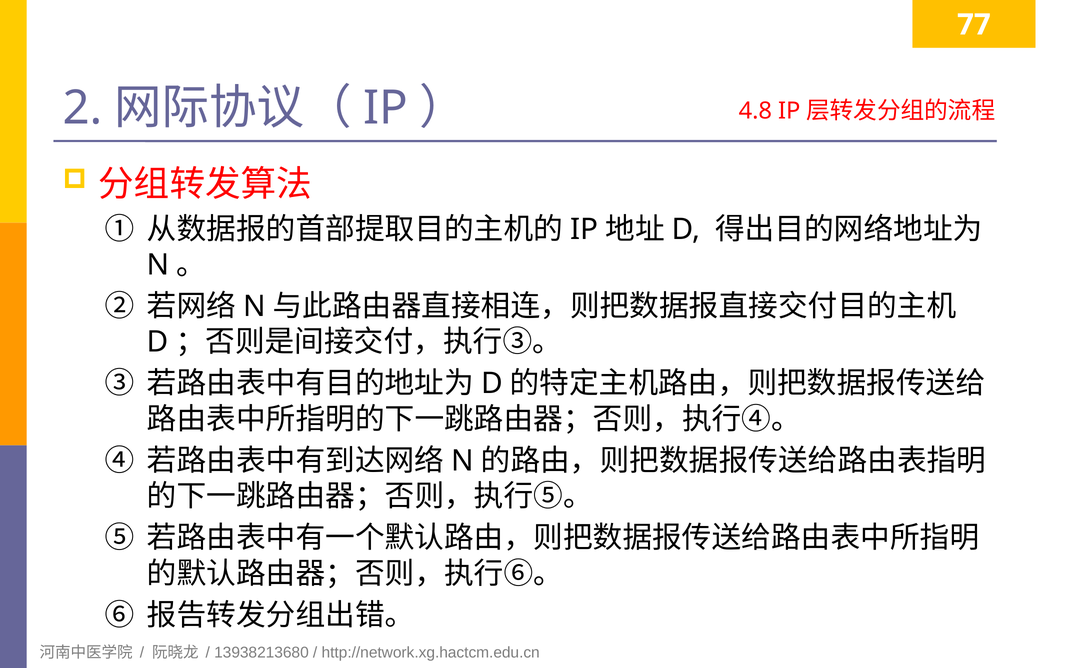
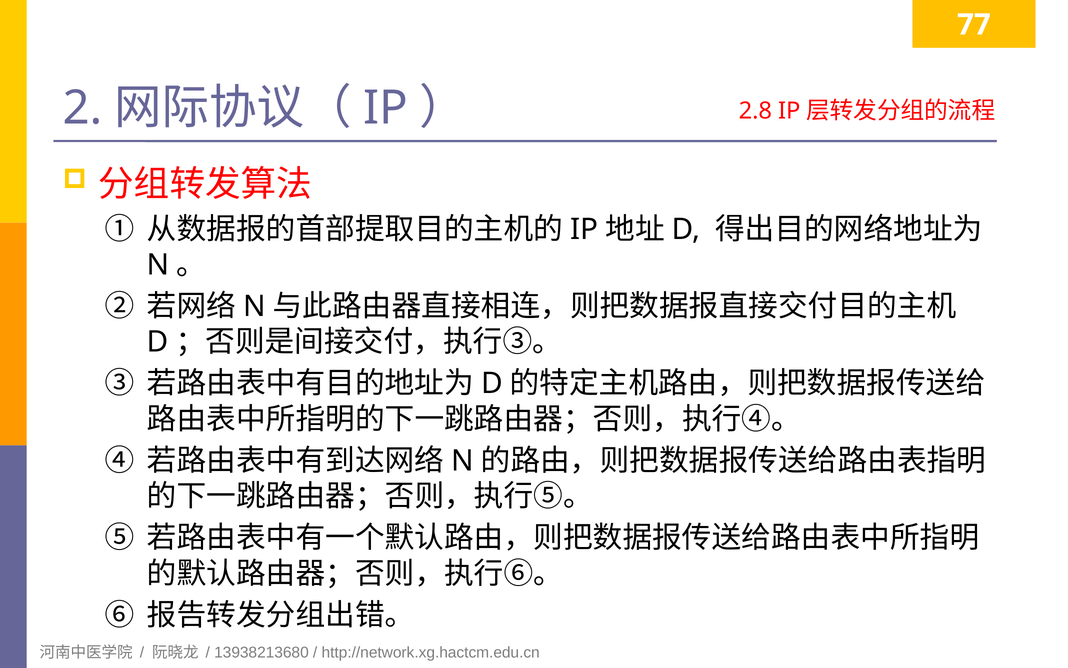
4.8: 4.8 -> 2.8
